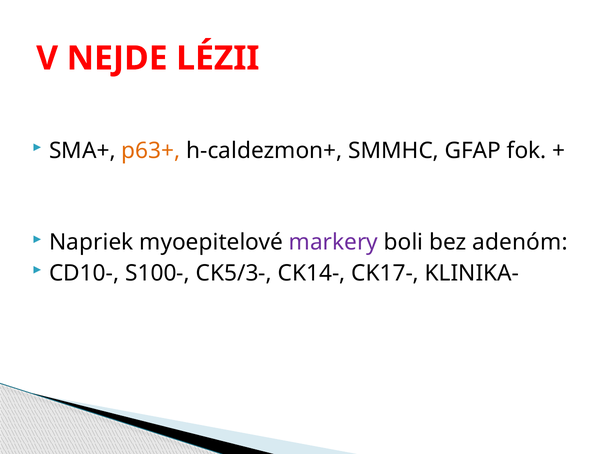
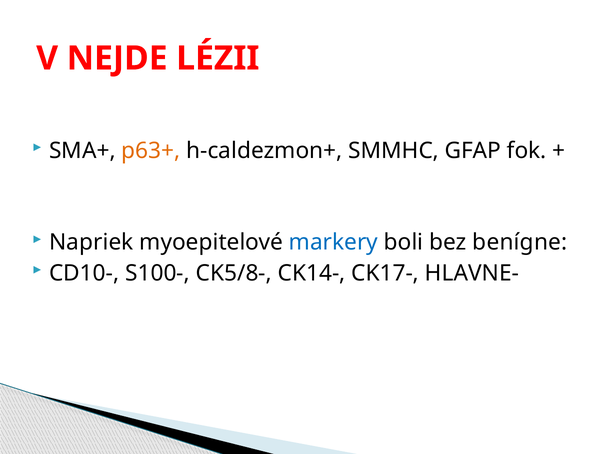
markery colour: purple -> blue
adenóm: adenóm -> benígne
CK5/3-: CK5/3- -> CK5/8-
KLINIKA-: KLINIKA- -> HLAVNE-
